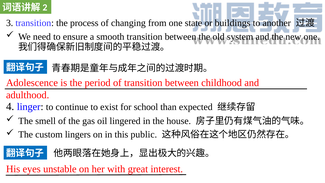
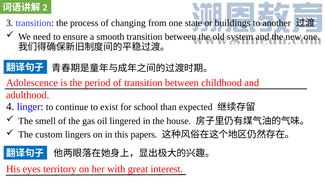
public: public -> papers
unstable: unstable -> territory
